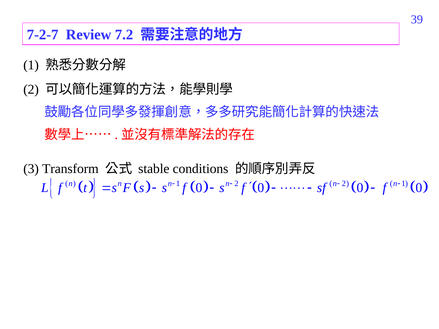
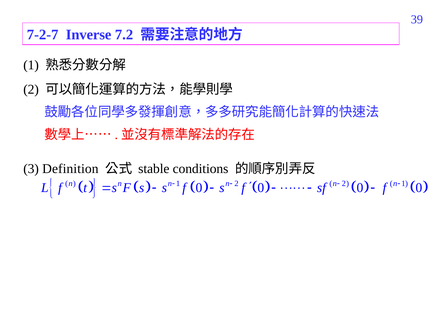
Review: Review -> Inverse
Transform: Transform -> Definition
